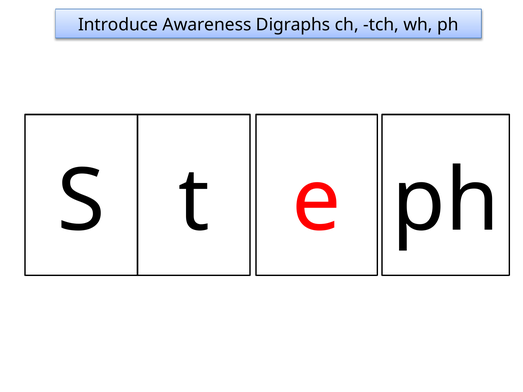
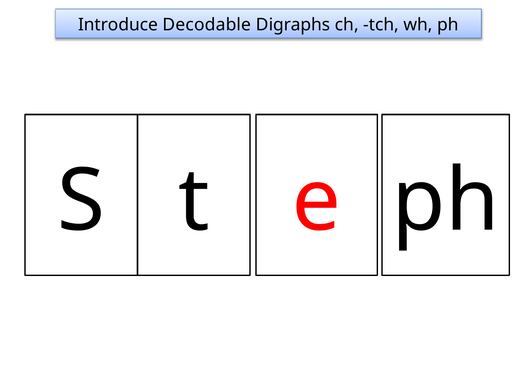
Awareness: Awareness -> Decodable
